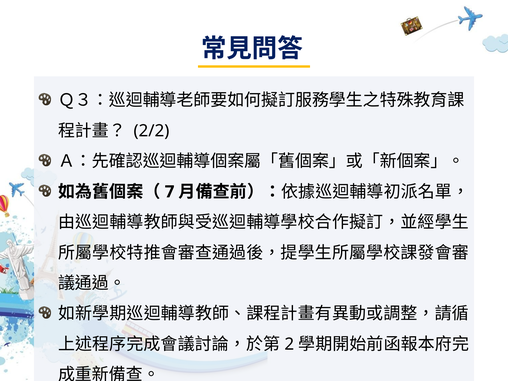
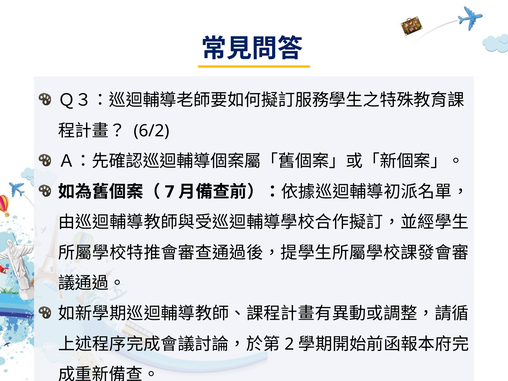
2/2: 2/2 -> 6/2
